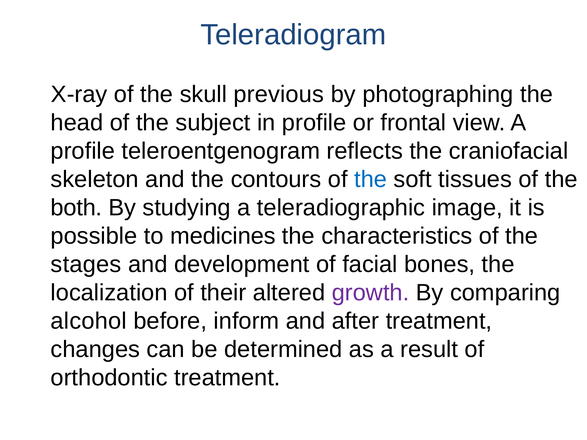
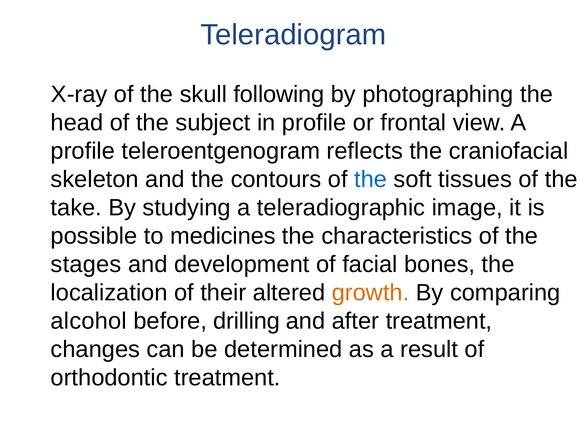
previous: previous -> following
both: both -> take
growth colour: purple -> orange
inform: inform -> drilling
